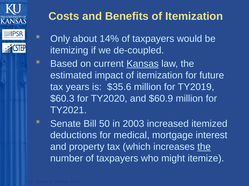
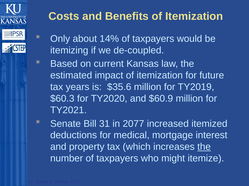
Kansas underline: present -> none
50: 50 -> 31
2003: 2003 -> 2077
